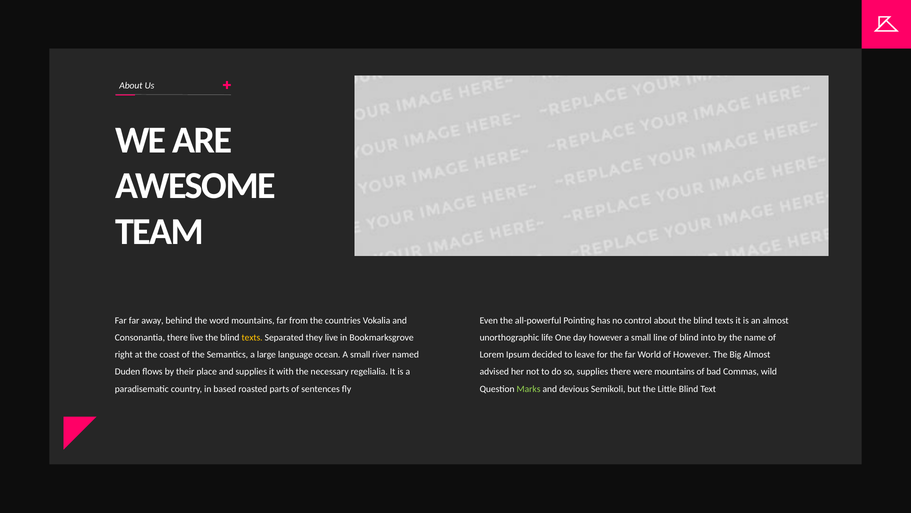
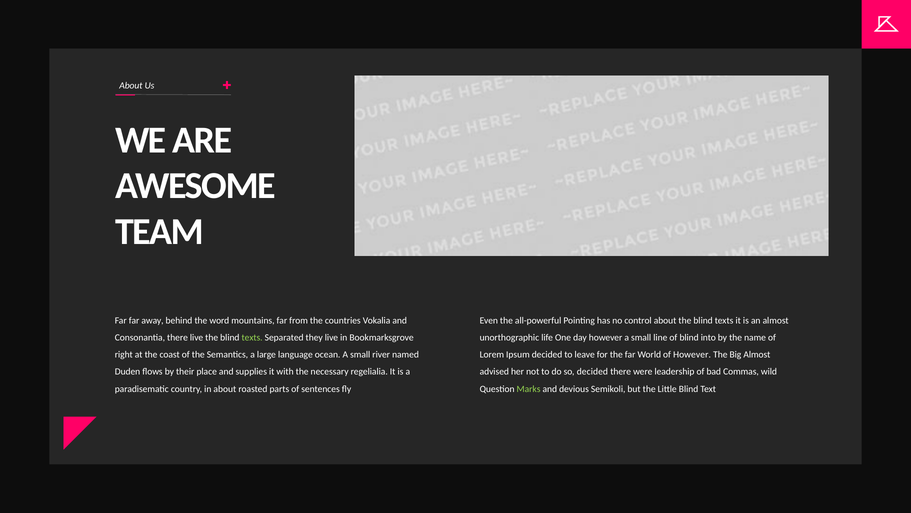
texts at (252, 337) colour: yellow -> light green
so supplies: supplies -> decided
were mountains: mountains -> leadership
in based: based -> about
